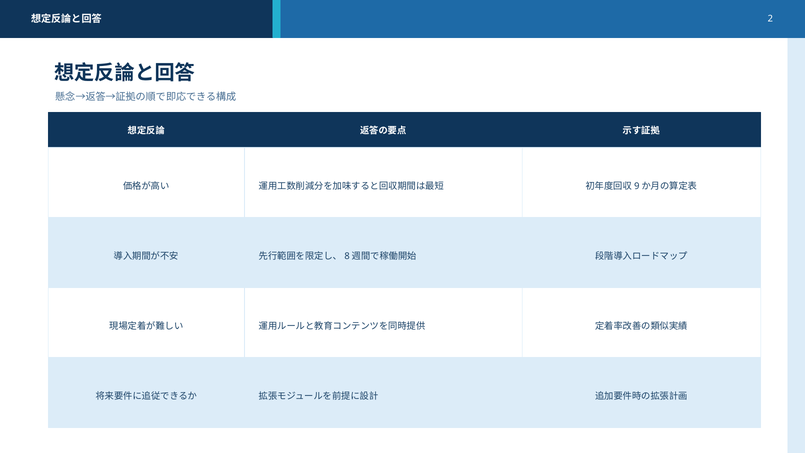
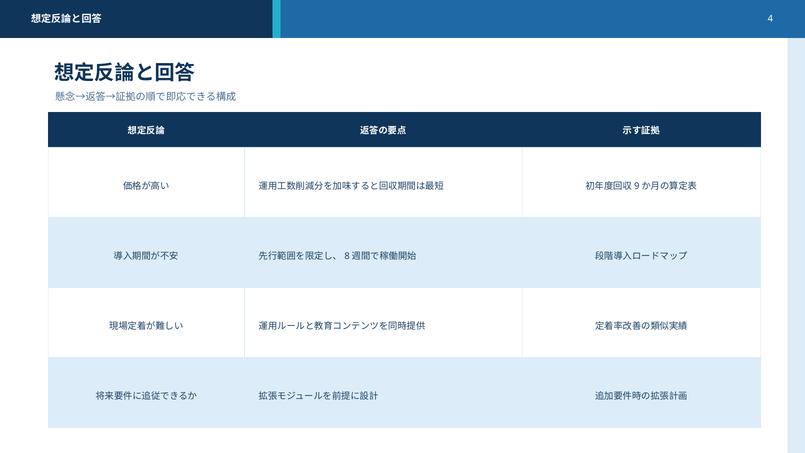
2: 2 -> 4
